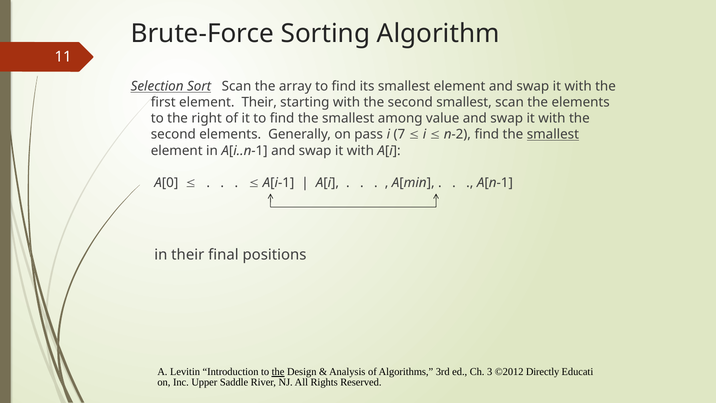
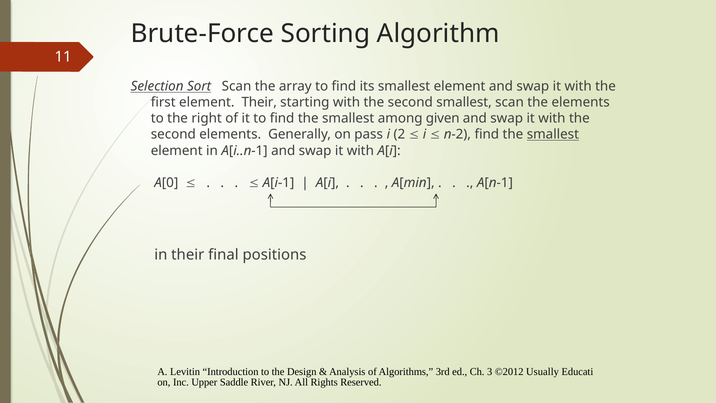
value: value -> given
7: 7 -> 2
the at (278, 372) underline: present -> none
Directly: Directly -> Usually
